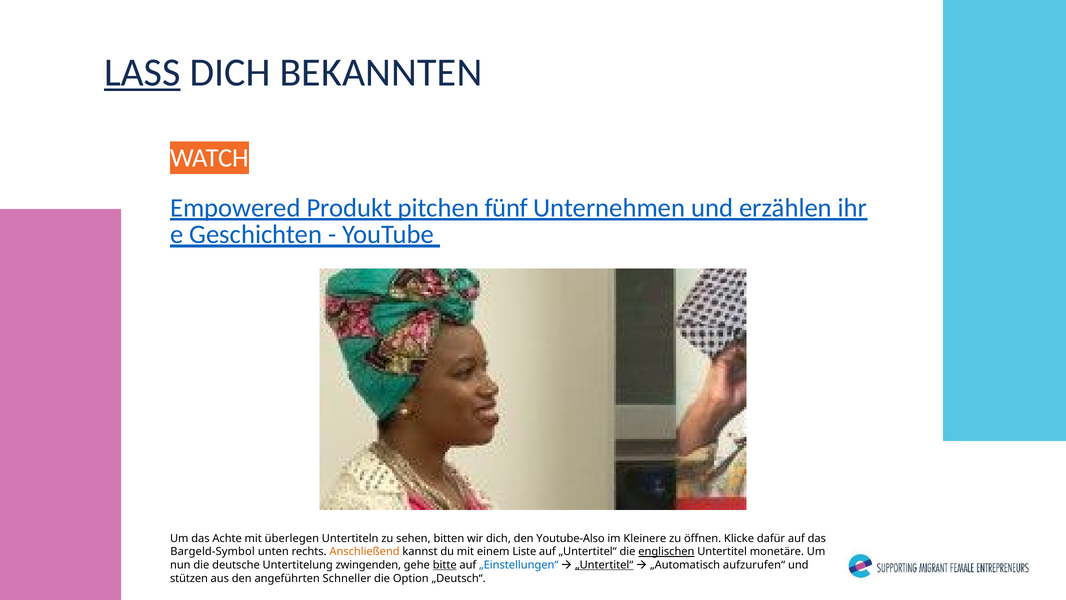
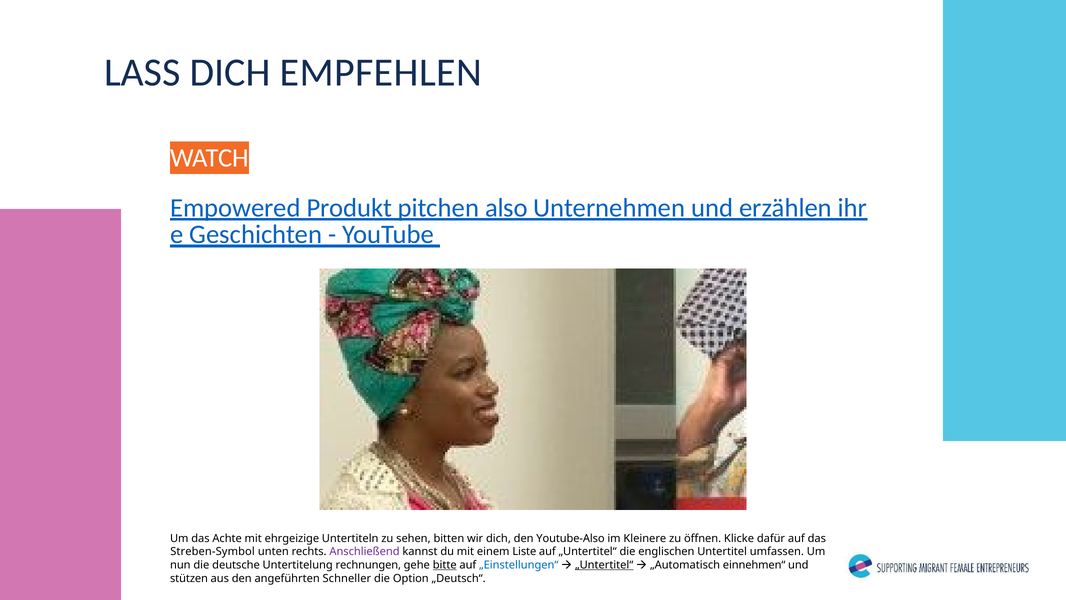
LASS underline: present -> none
BEKANNTEN: BEKANNTEN -> EMPFEHLEN
fünf: fünf -> also
überlegen: überlegen -> ehrgeizige
Bargeld-Symbol: Bargeld-Symbol -> Streben-Symbol
Anschließend colour: orange -> purple
englischen underline: present -> none
monetäre: monetäre -> umfassen
zwingenden: zwingenden -> rechnungen
aufzurufen“: aufzurufen“ -> einnehmen“
